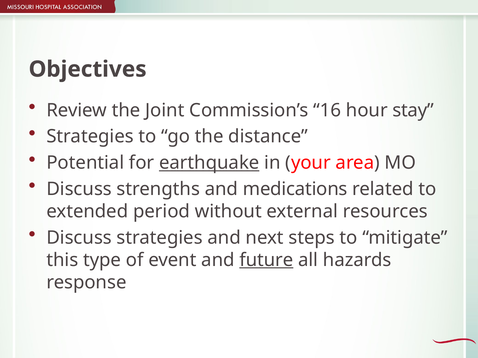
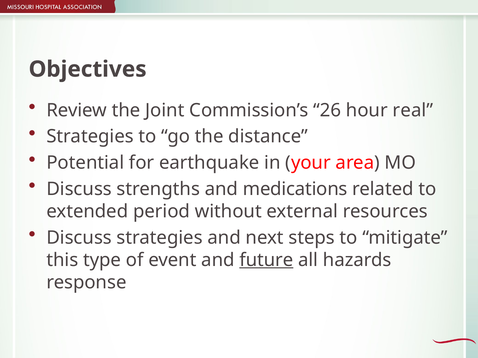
16: 16 -> 26
stay: stay -> real
earthquake underline: present -> none
